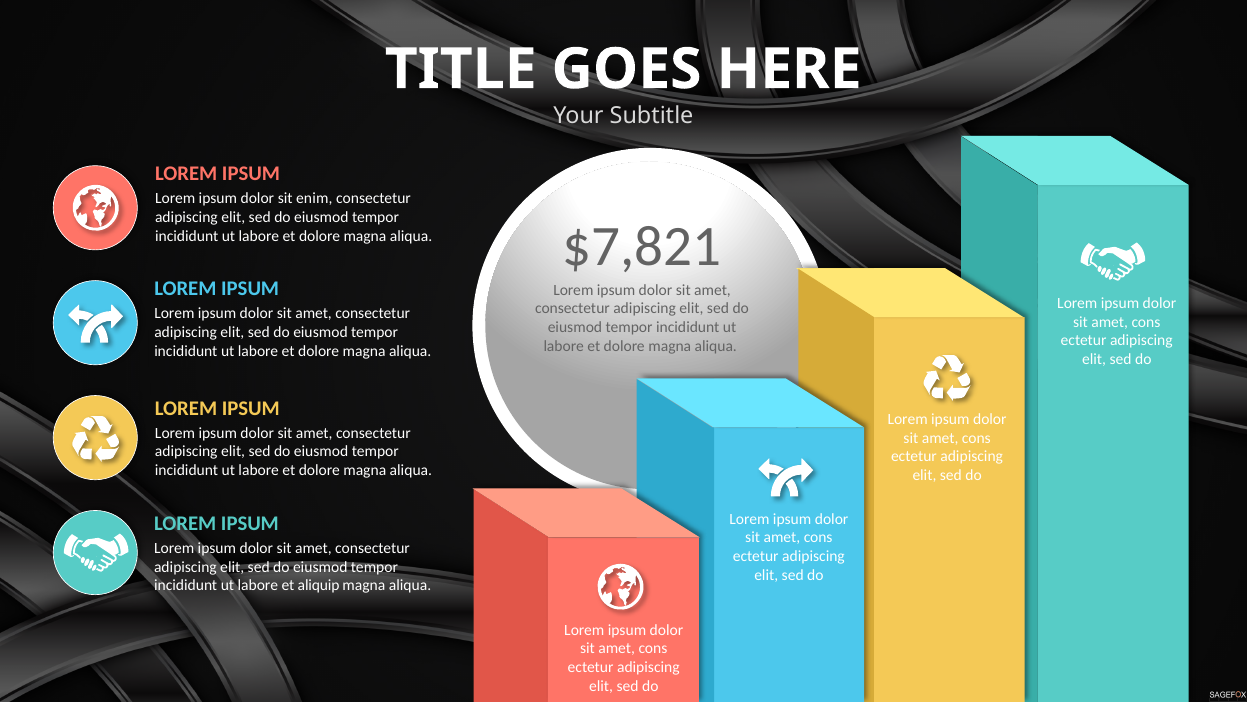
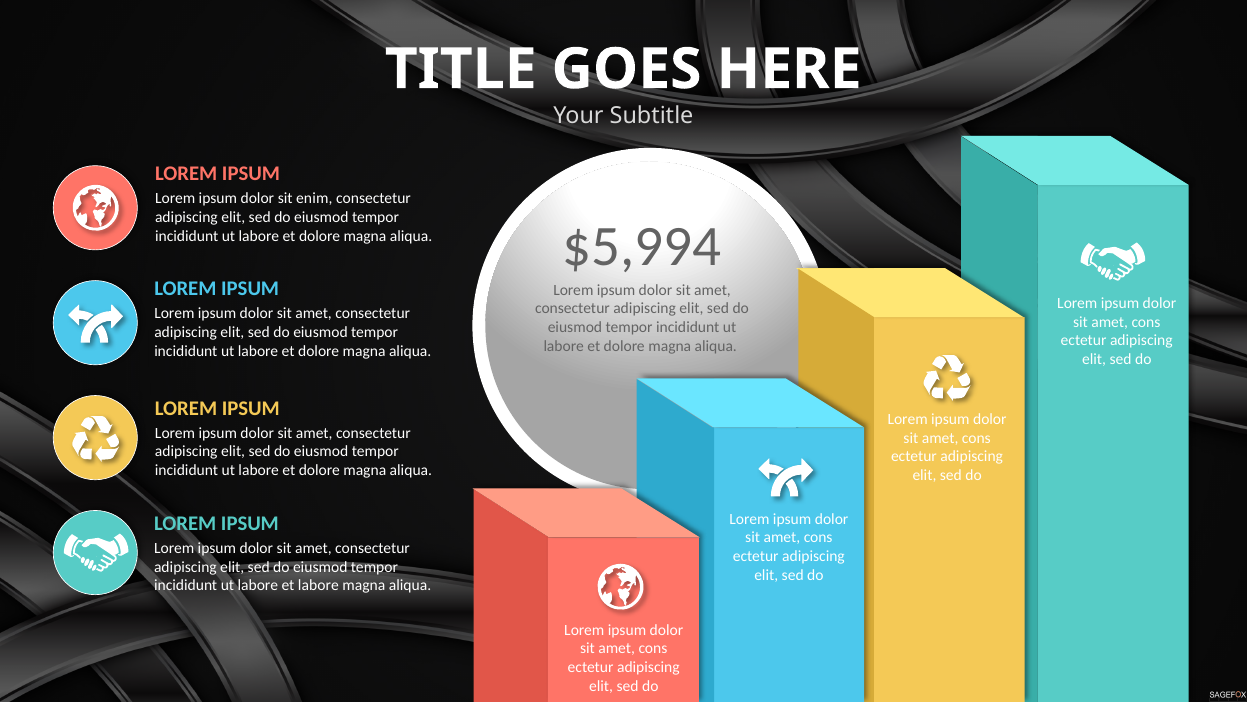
$7,821: $7,821 -> $5,994
et aliquip: aliquip -> labore
